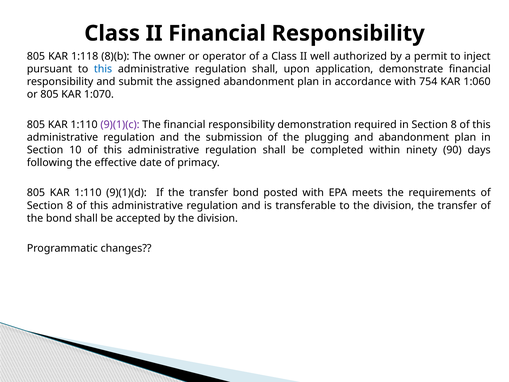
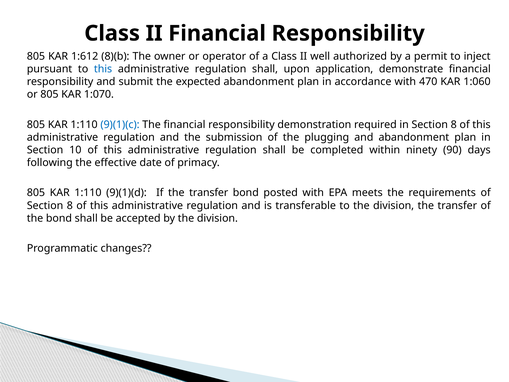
1:118: 1:118 -> 1:612
assigned: assigned -> expected
754: 754 -> 470
9)(1)(c colour: purple -> blue
